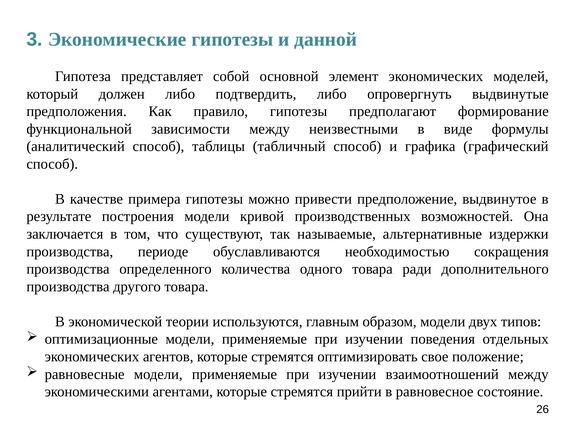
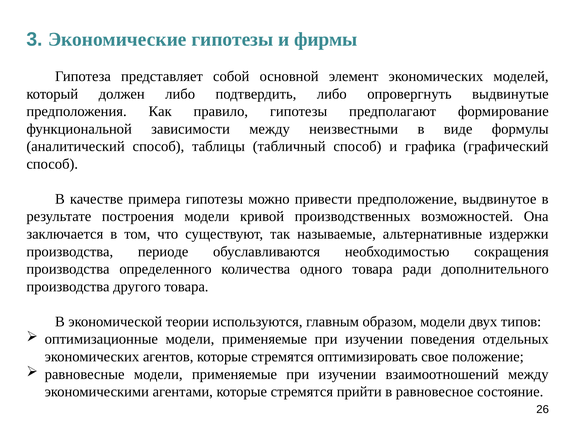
данной: данной -> фирмы
